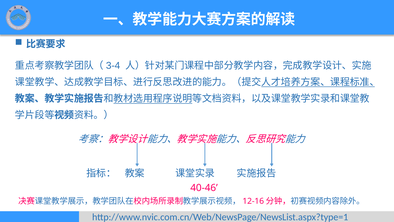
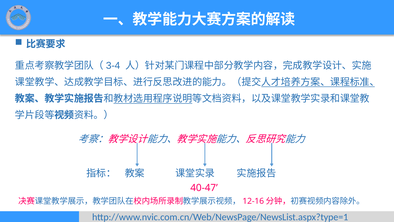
40-46: 40-46 -> 40-47
